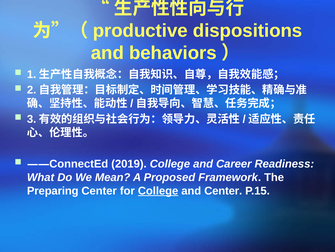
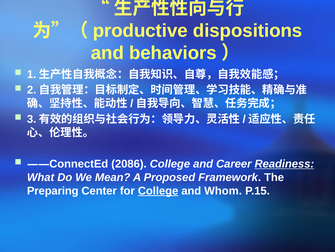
2019: 2019 -> 2086
Readiness underline: none -> present
and Center: Center -> Whom
